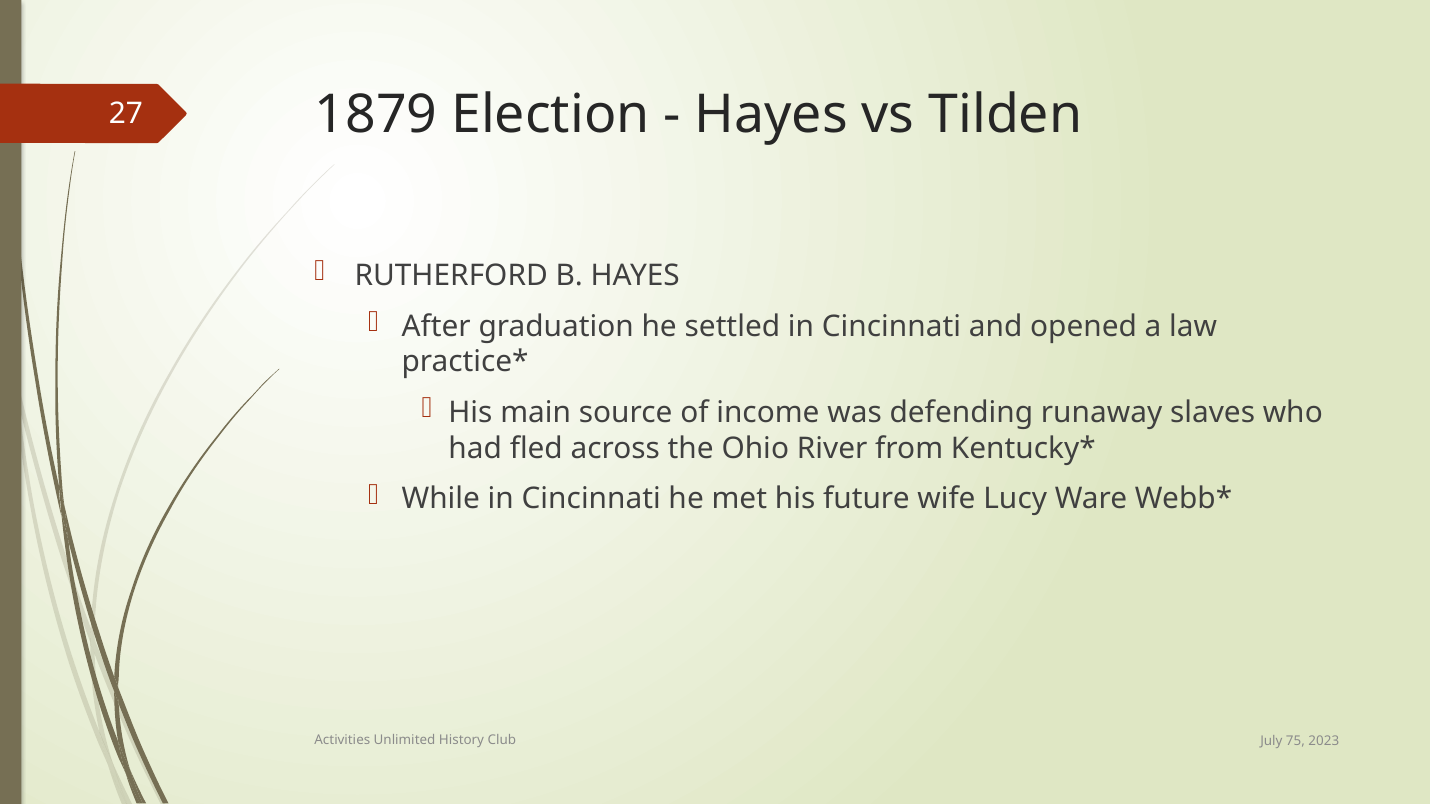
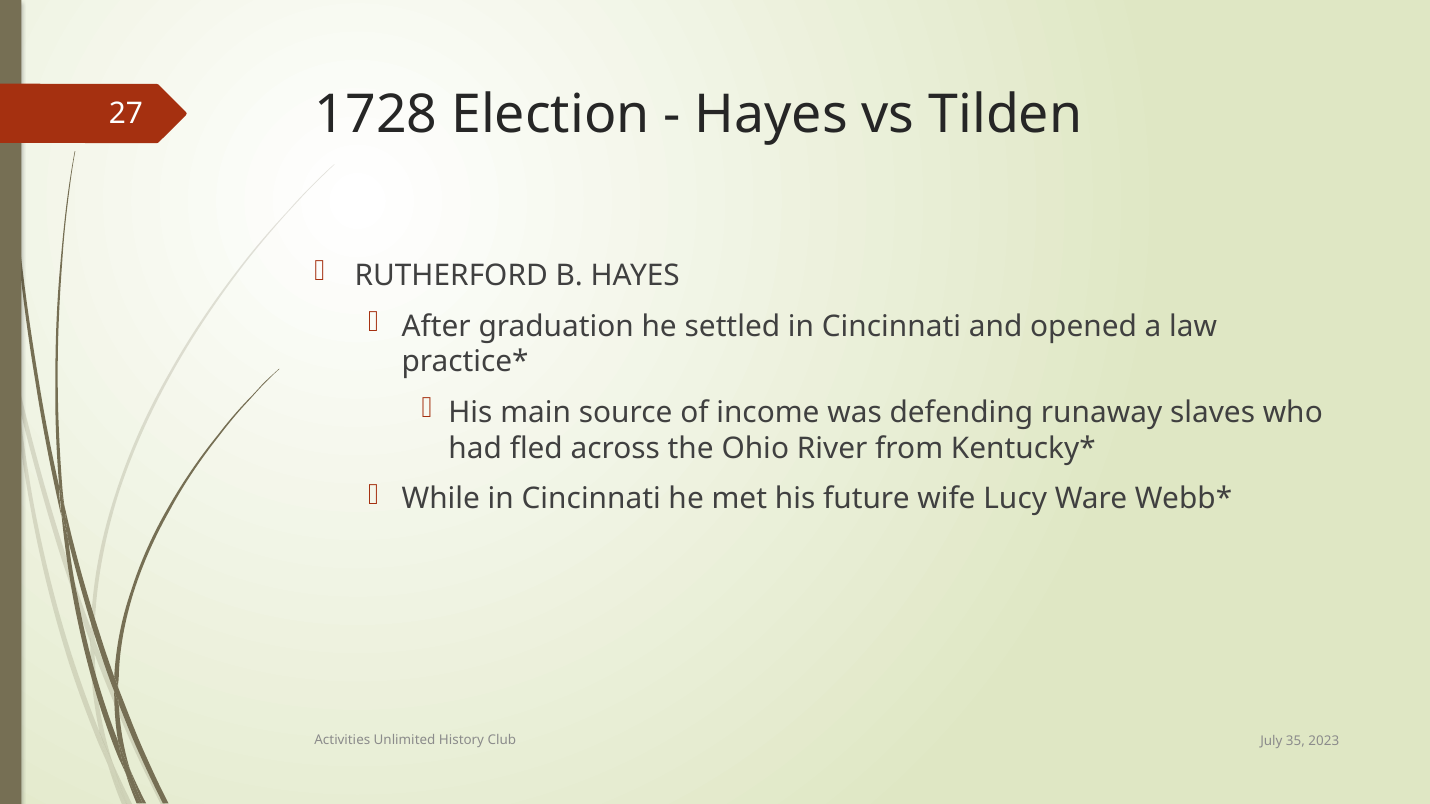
1879: 1879 -> 1728
75: 75 -> 35
